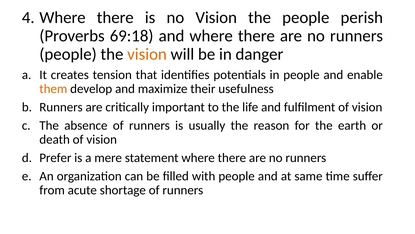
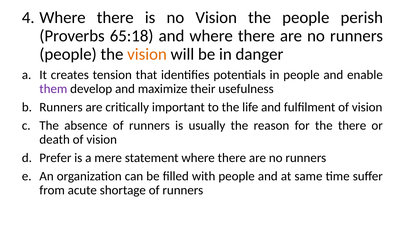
69:18: 69:18 -> 65:18
them colour: orange -> purple
the earth: earth -> there
